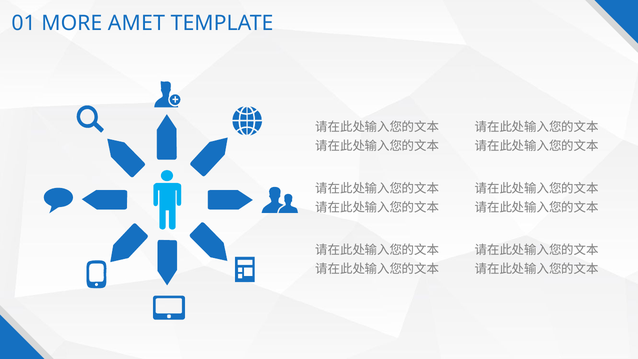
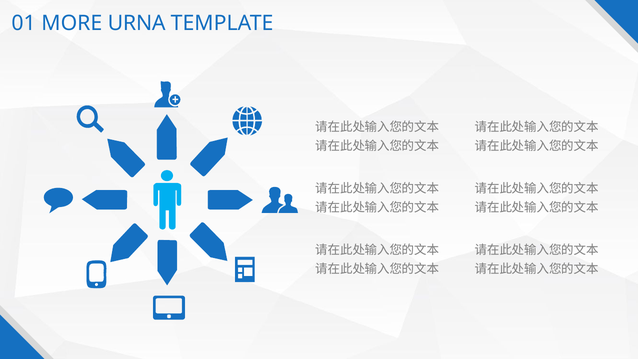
AMET: AMET -> URNA
